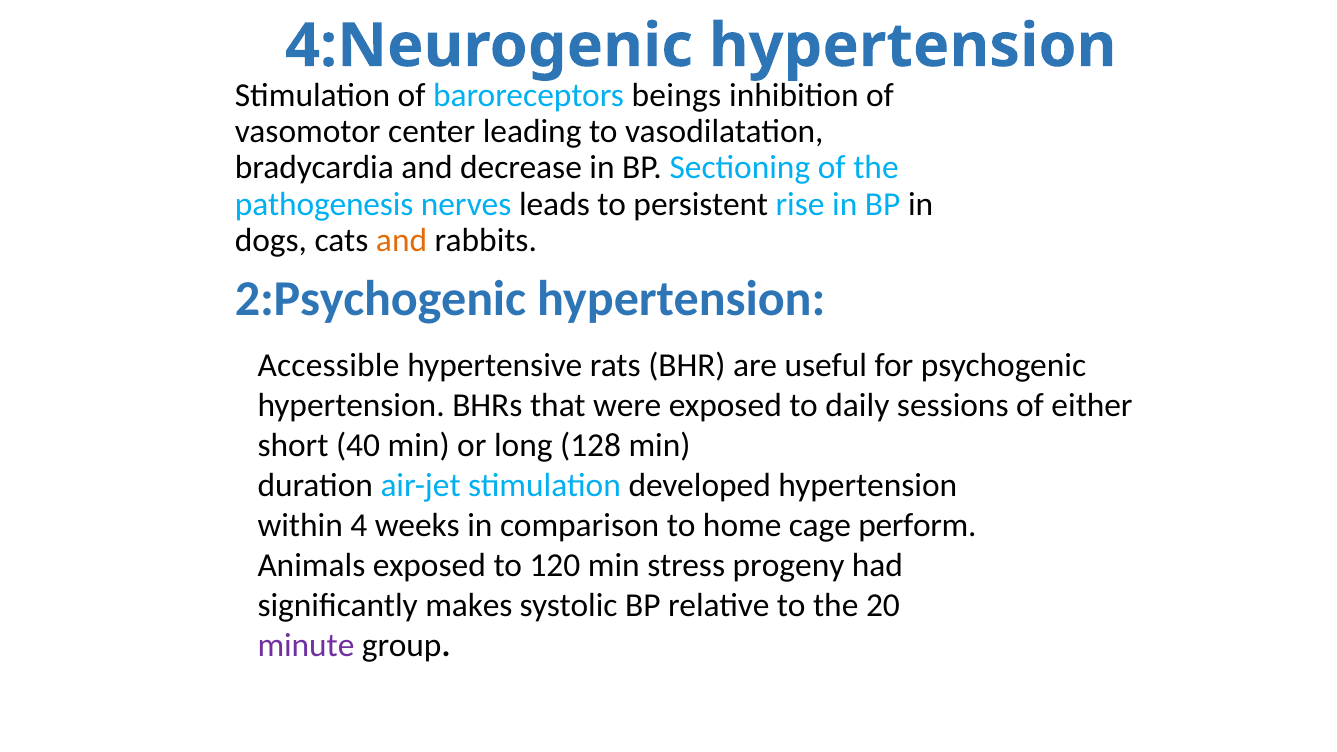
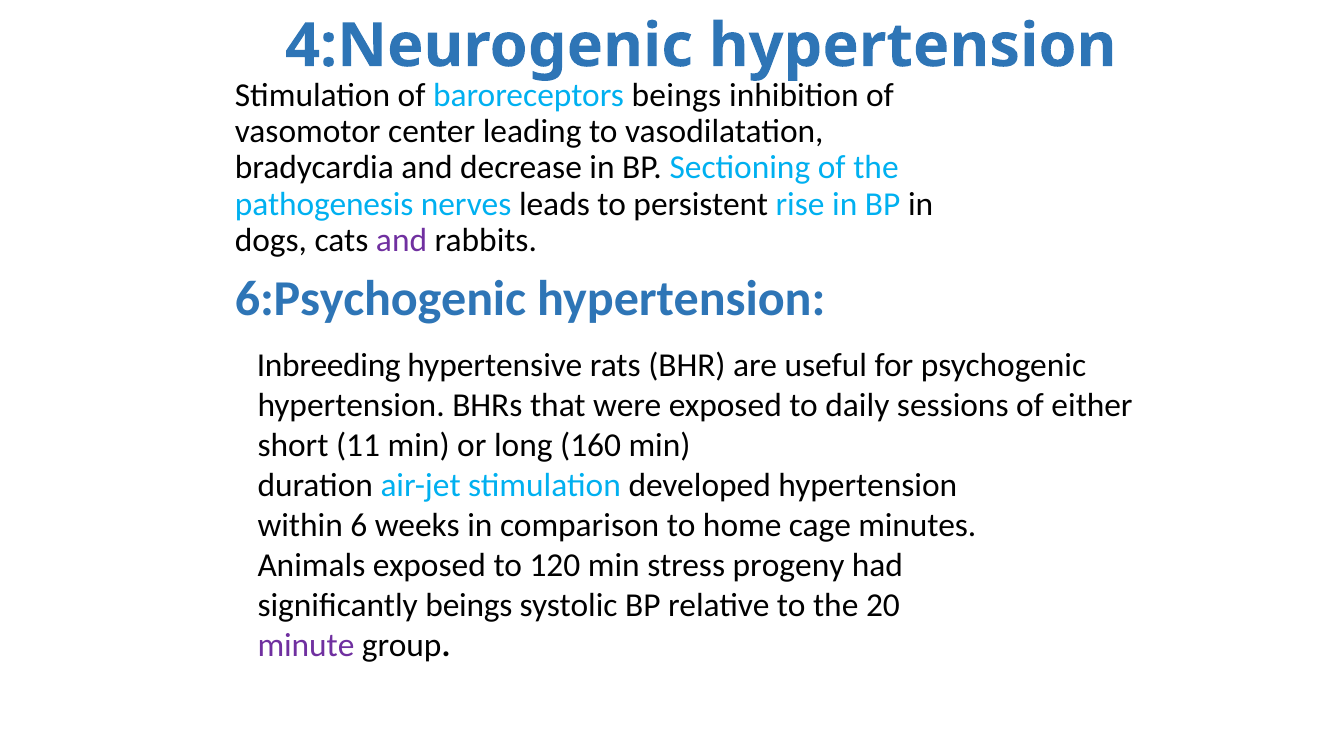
and at (402, 240) colour: orange -> purple
2:Psychogenic: 2:Psychogenic -> 6:Psychogenic
Accessible: Accessible -> Inbreeding
40: 40 -> 11
128: 128 -> 160
4: 4 -> 6
perform: perform -> minutes
significantly makes: makes -> beings
